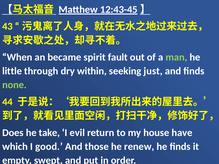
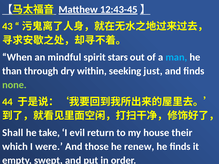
became: became -> mindful
fault: fault -> stars
man colour: light green -> light blue
little: little -> than
Does: Does -> Shall
have: have -> their
good: good -> were
